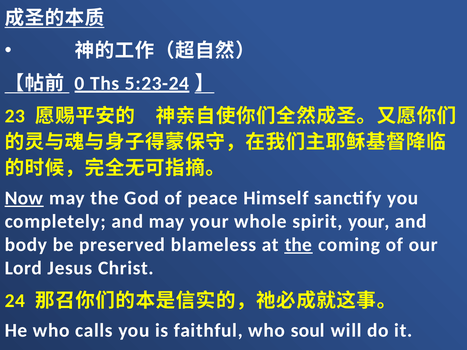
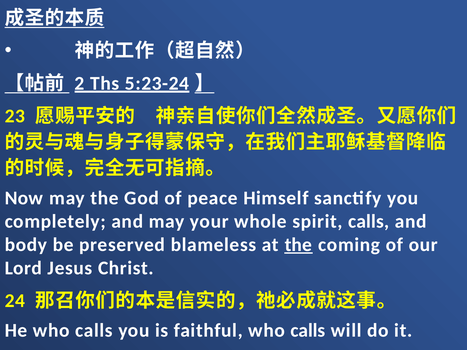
0: 0 -> 2
Now underline: present -> none
spirit your: your -> calls
faithful who soul: soul -> calls
